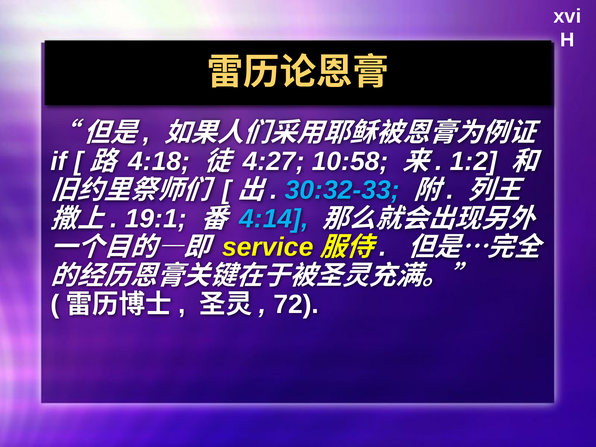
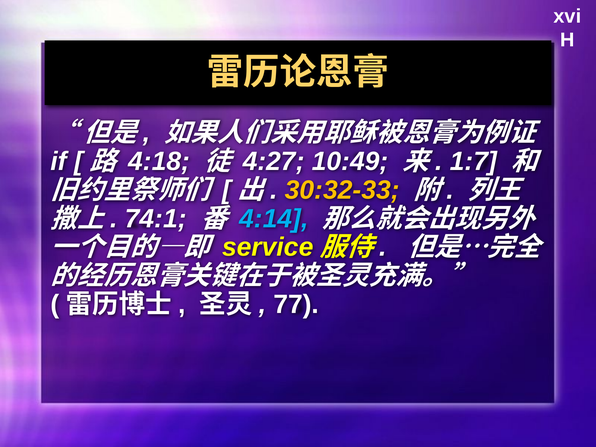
10:58: 10:58 -> 10:49
1:2: 1:2 -> 1:7
30:32-33 colour: light blue -> yellow
19:1: 19:1 -> 74:1
72: 72 -> 77
